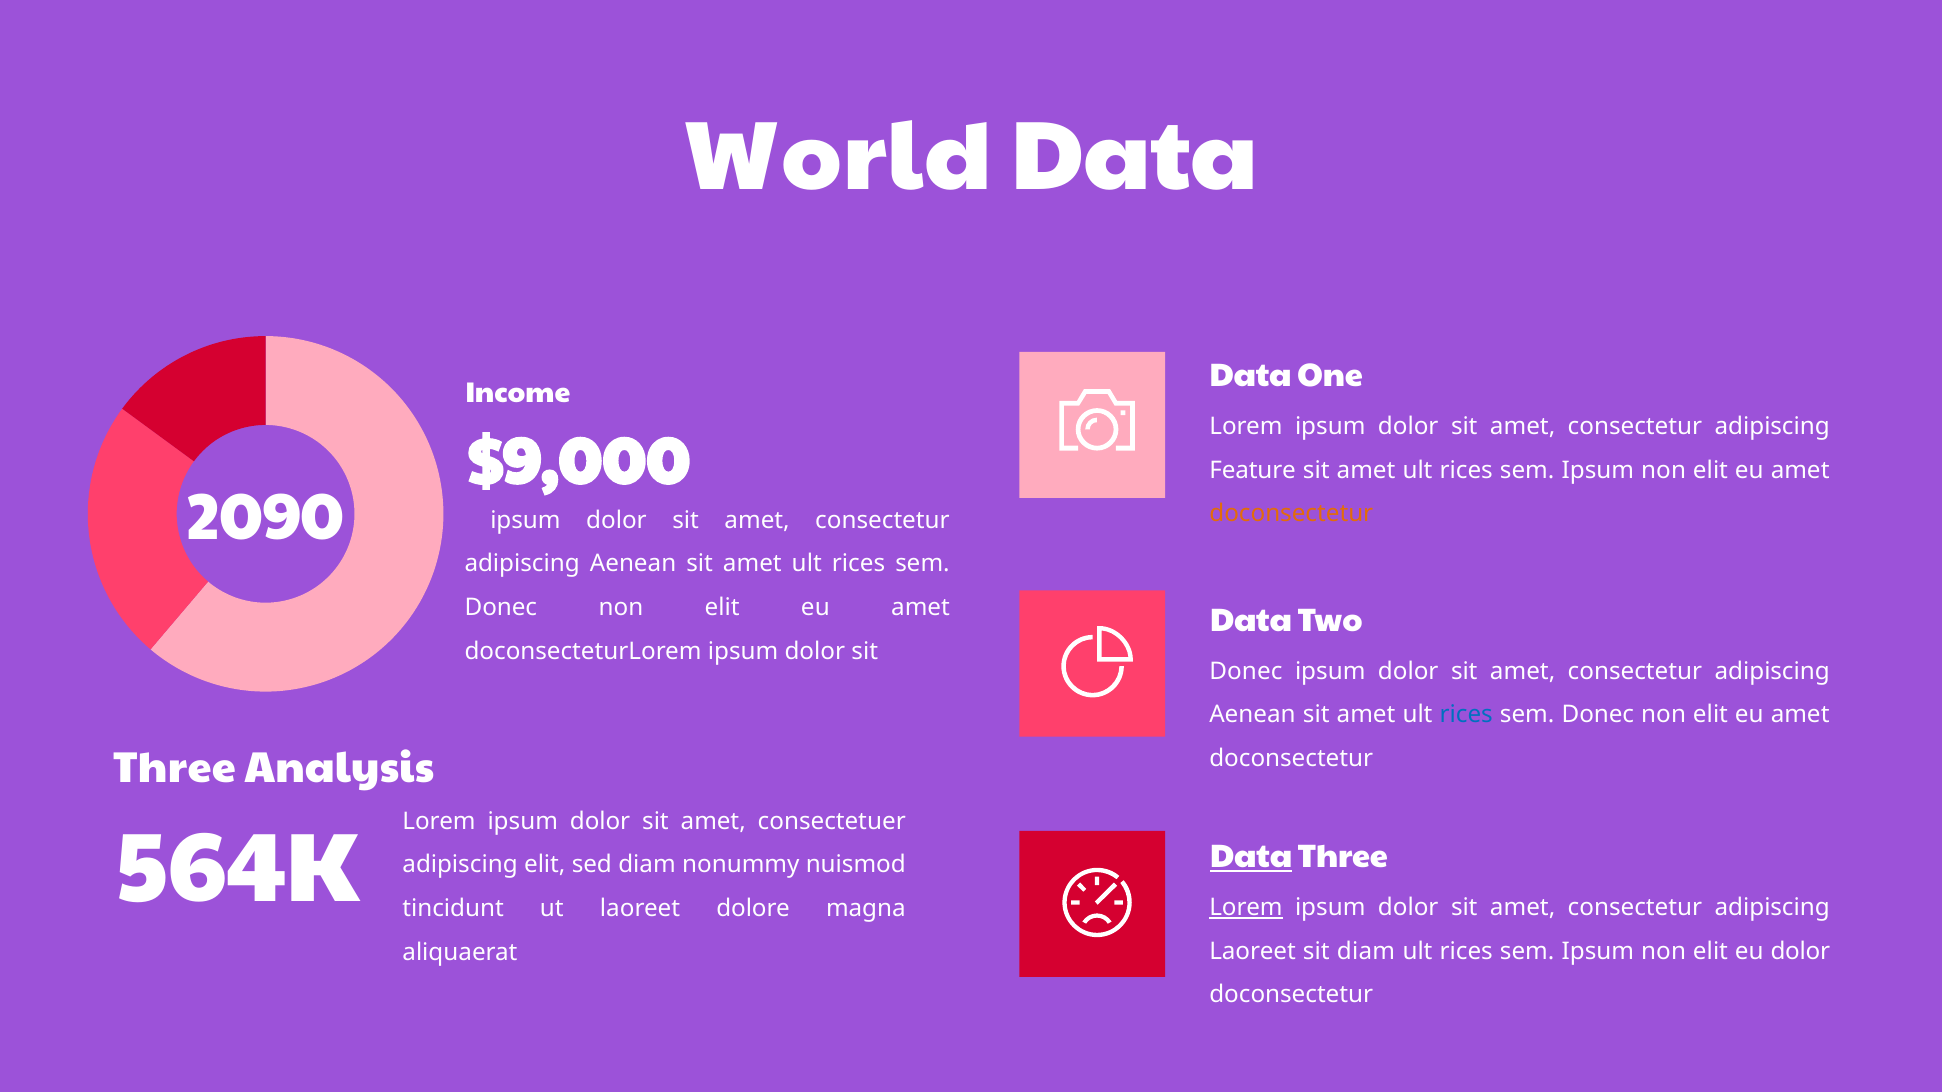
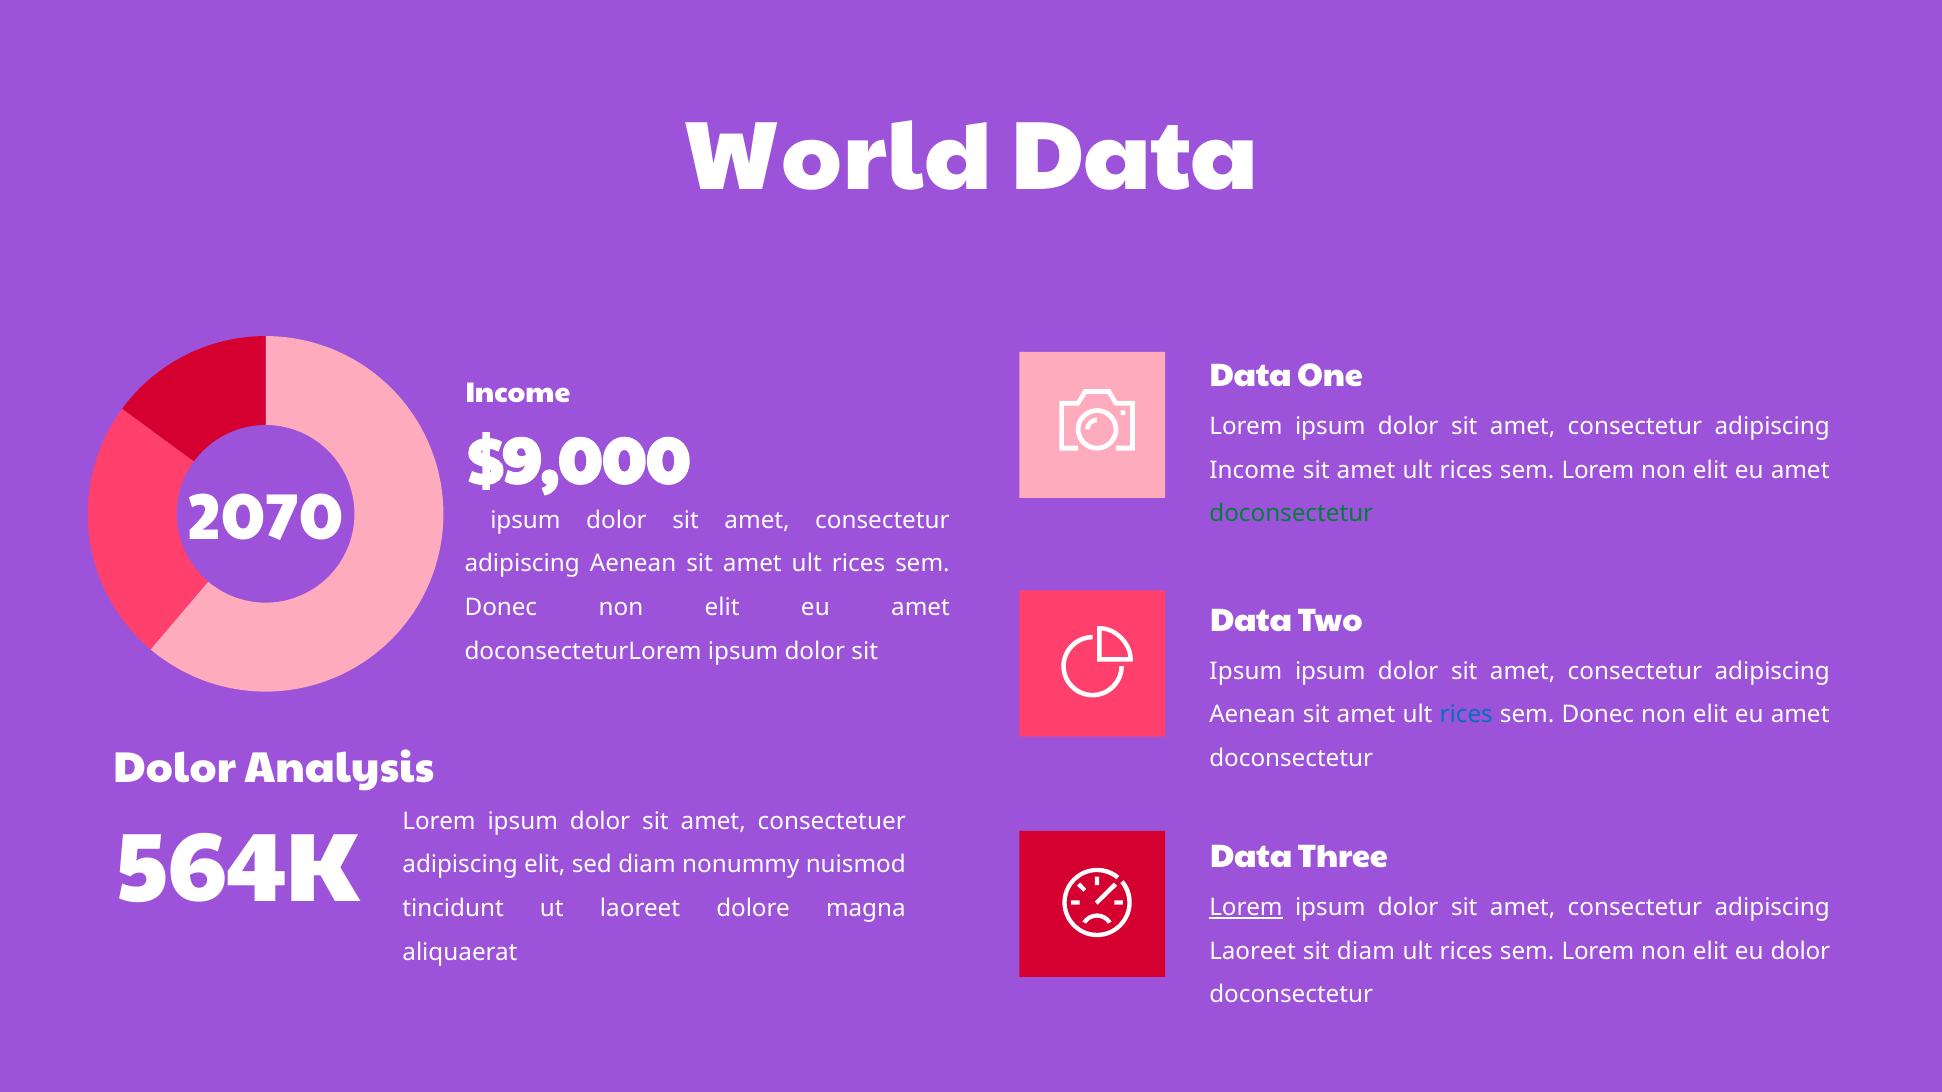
Feature at (1253, 470): Feature -> Income
Ipsum at (1598, 470): Ipsum -> Lorem
2090: 2090 -> 2070
doconsectetur at (1291, 514) colour: orange -> green
Donec at (1246, 671): Donec -> Ipsum
Three at (175, 769): Three -> Dolor
Data at (1251, 858) underline: present -> none
Ipsum at (1598, 952): Ipsum -> Lorem
